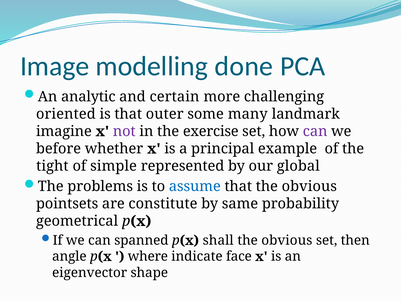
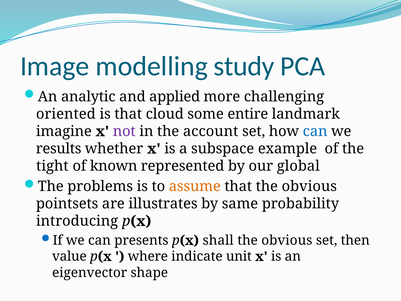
done: done -> study
certain: certain -> applied
outer: outer -> cloud
many: many -> entire
exercise: exercise -> account
can at (315, 131) colour: purple -> blue
before: before -> results
principal: principal -> subspace
simple: simple -> known
assume colour: blue -> orange
constitute: constitute -> illustrates
geometrical: geometrical -> introducing
spanned: spanned -> presents
angle: angle -> value
face: face -> unit
